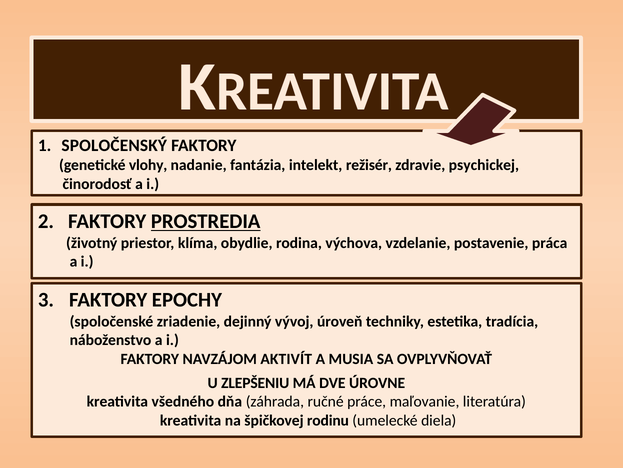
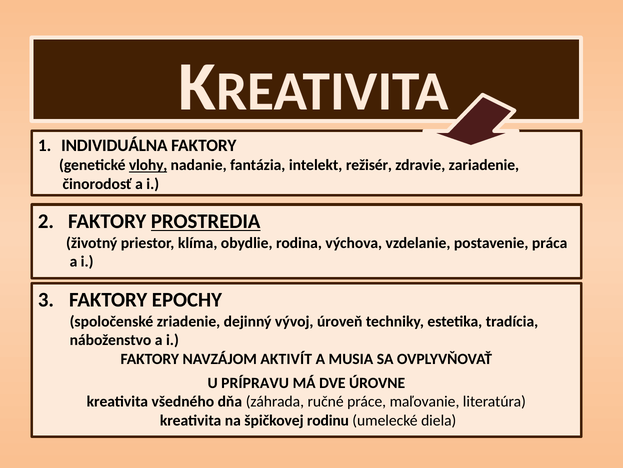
SPOLOČENSKÝ: SPOLOČENSKÝ -> INDIVIDUÁLNA
vlohy underline: none -> present
psychickej: psychickej -> zariadenie
ZLEPŠENIU: ZLEPŠENIU -> PRÍPRAVU
